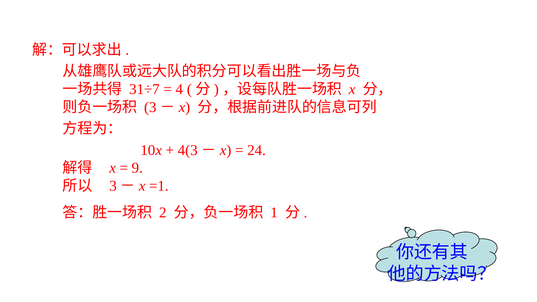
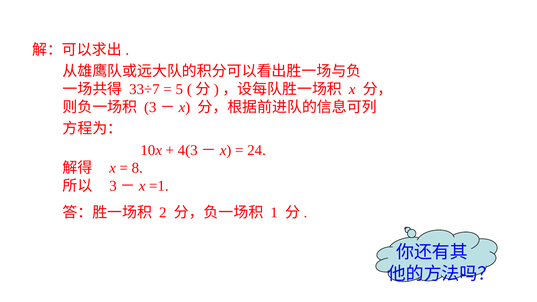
31÷7: 31÷7 -> 33÷7
4: 4 -> 5
9: 9 -> 8
